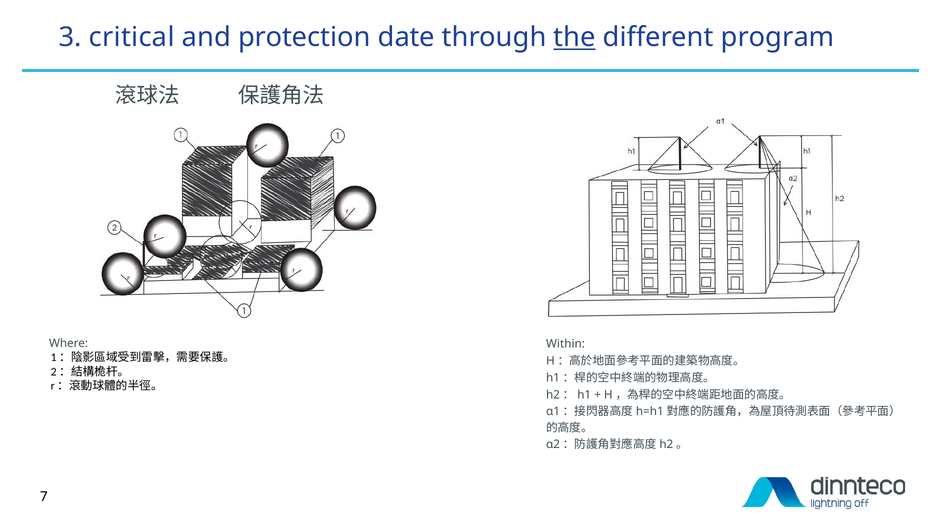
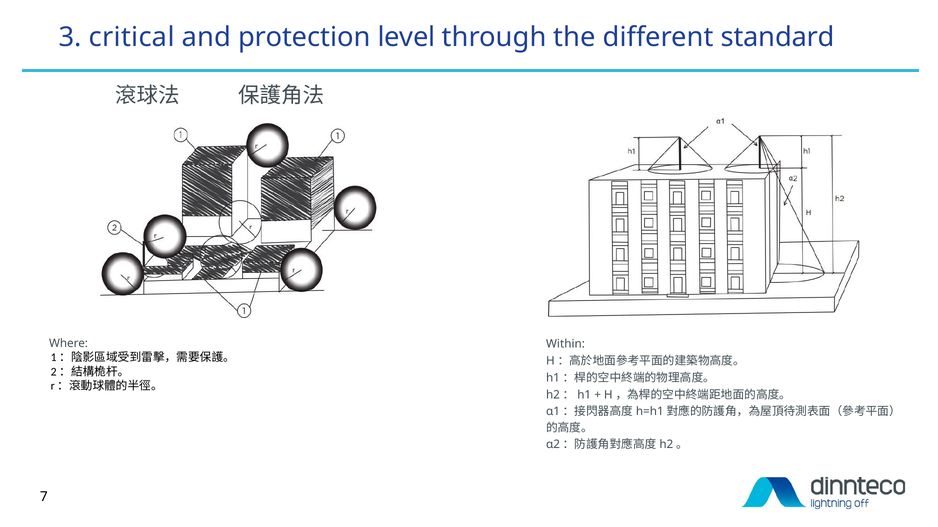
date: date -> level
the underline: present -> none
program: program -> standard
